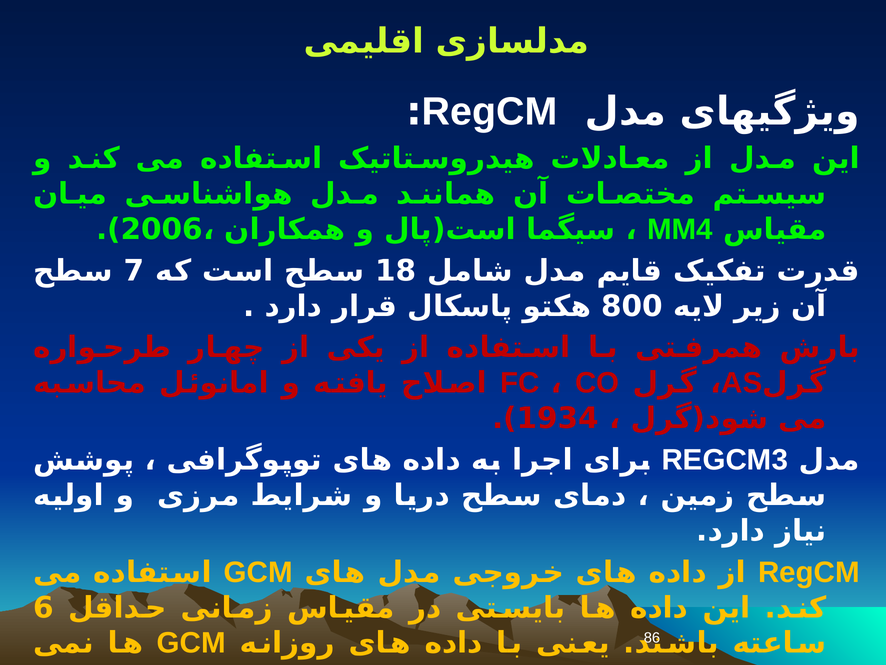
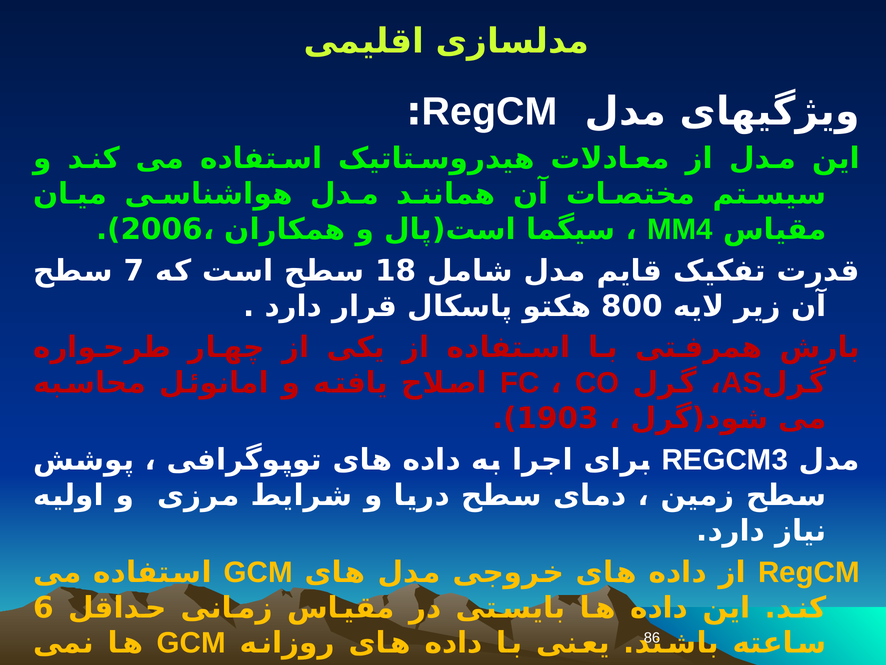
1934: 1934 -> 1903
